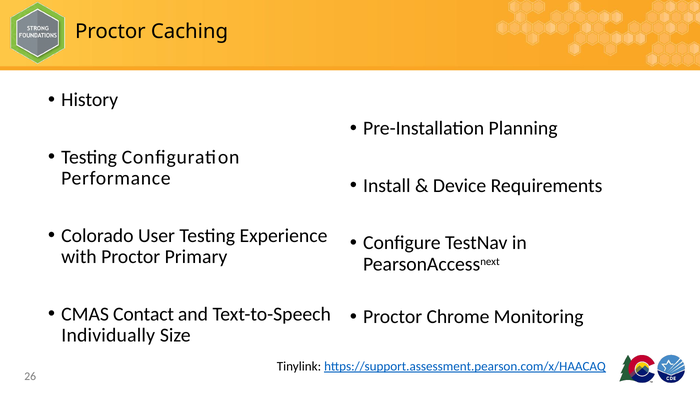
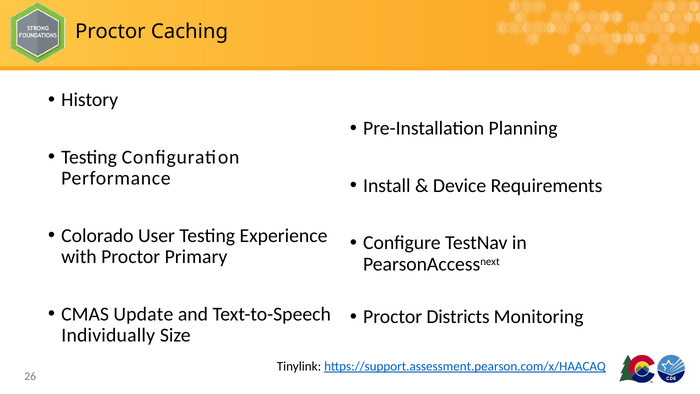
Contact: Contact -> Update
Chrome: Chrome -> Districts
